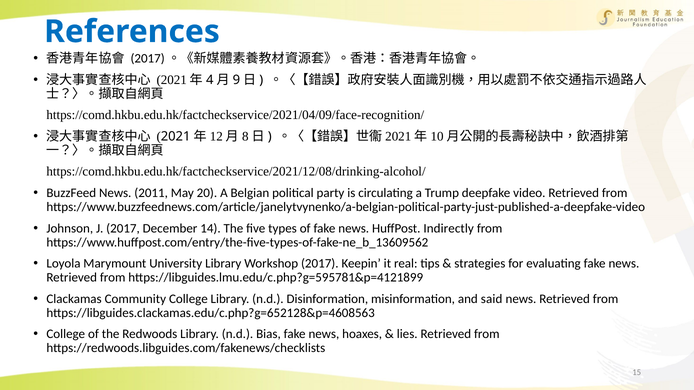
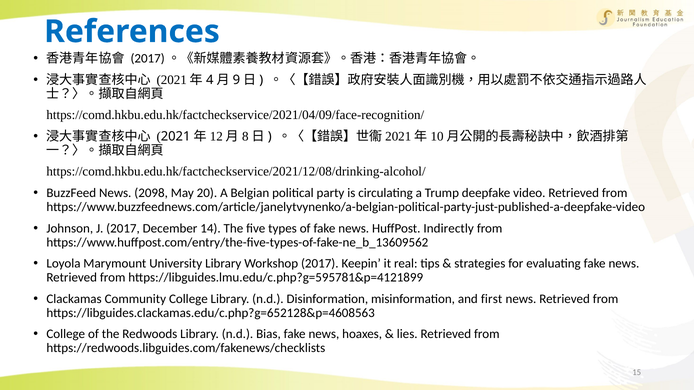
2011: 2011 -> 2098
said: said -> first
